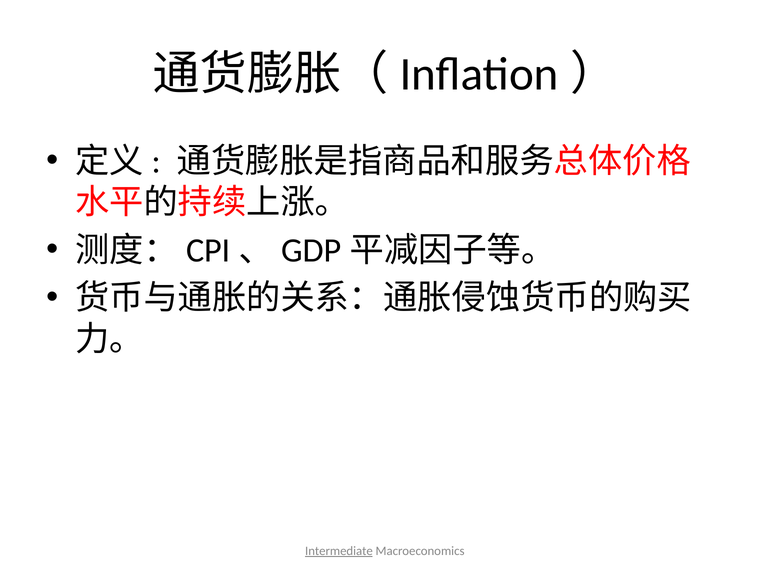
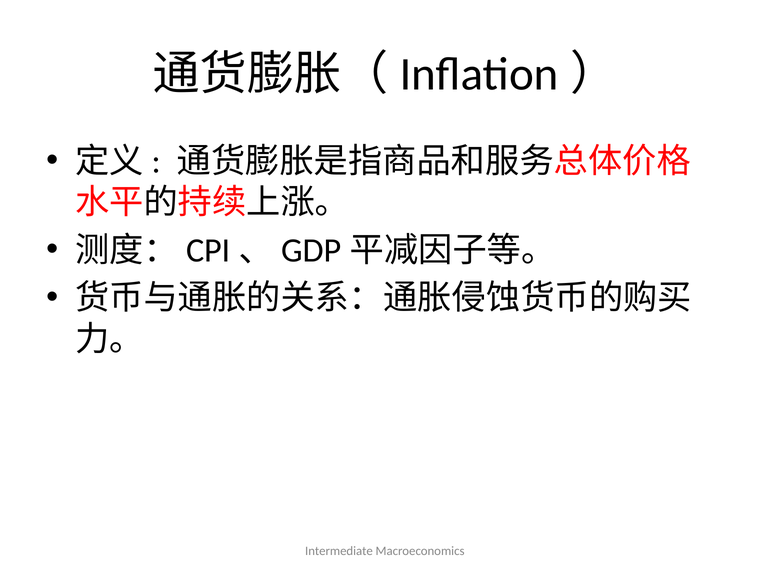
Intermediate underline: present -> none
